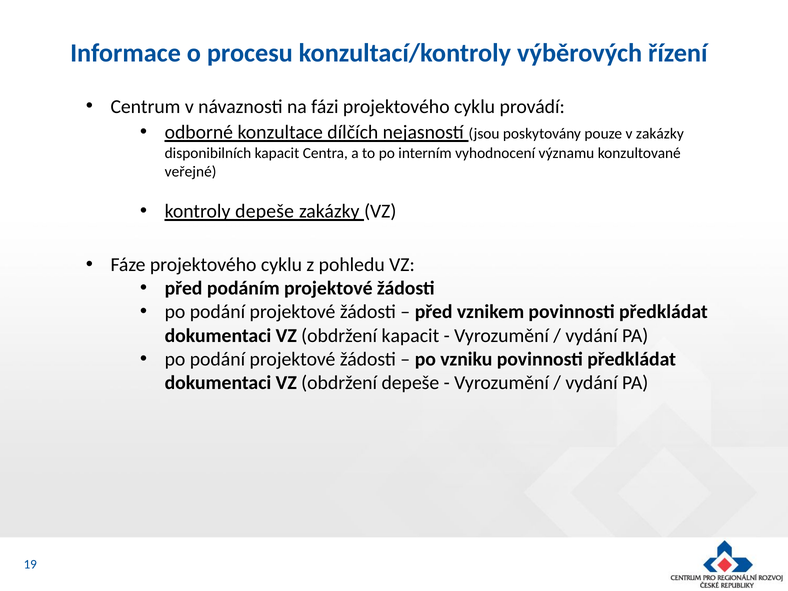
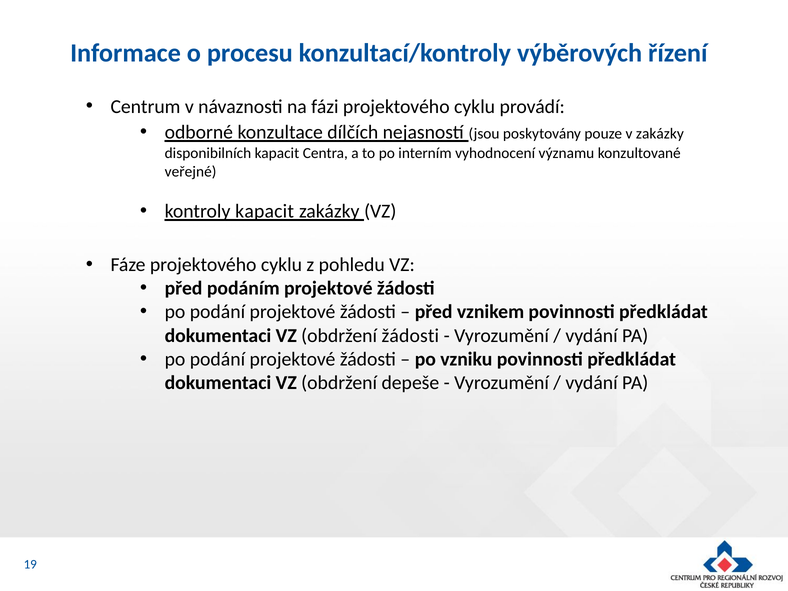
kontroly depeše: depeše -> kapacit
obdržení kapacit: kapacit -> žádosti
